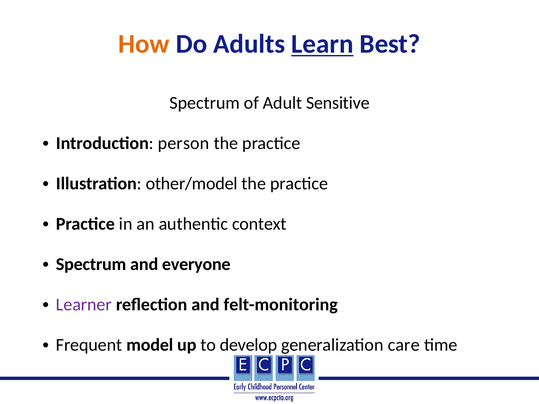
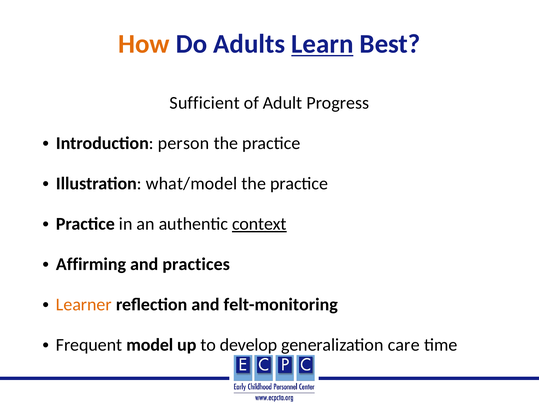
Spectrum at (205, 103): Spectrum -> Sufficient
Sensitive: Sensitive -> Progress
other/model: other/model -> what/model
context underline: none -> present
Spectrum at (91, 264): Spectrum -> Affirming
everyone: everyone -> practices
Learner colour: purple -> orange
